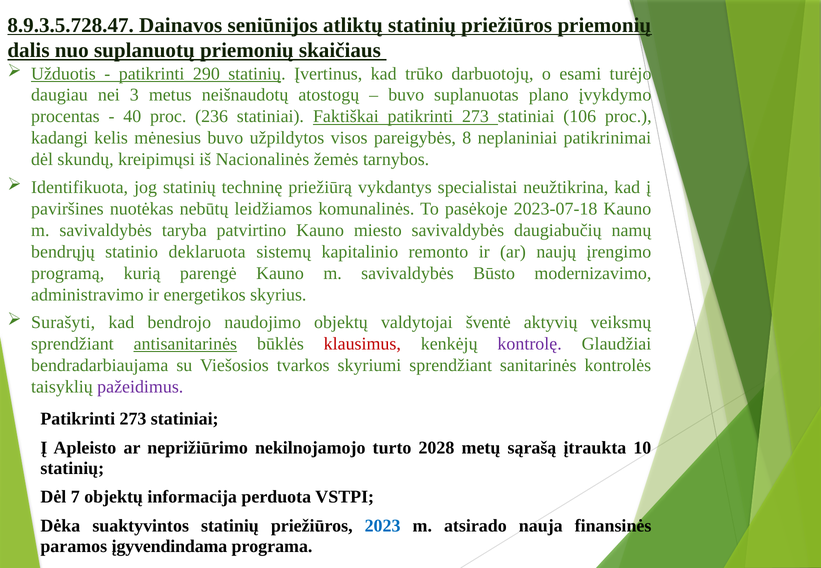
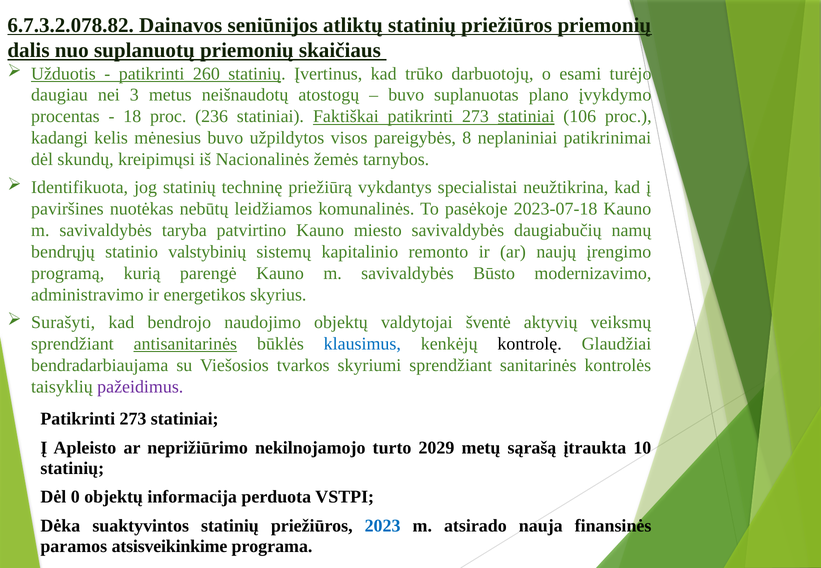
8.9.3.5.728.47: 8.9.3.5.728.47 -> 6.7.3.2.078.82
290: 290 -> 260
40: 40 -> 18
statiniai at (526, 117) underline: none -> present
deklaruota: deklaruota -> valstybinių
klausimus colour: red -> blue
kontrolę colour: purple -> black
2028: 2028 -> 2029
7: 7 -> 0
įgyvendindama: įgyvendindama -> atsisveikinkime
